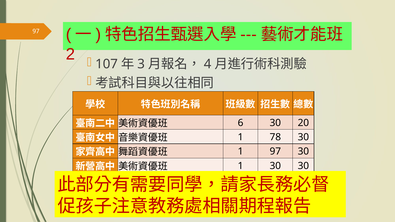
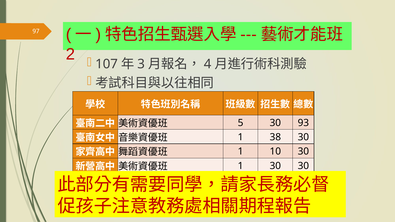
6: 6 -> 5
20: 20 -> 93
78: 78 -> 38
1 97: 97 -> 10
